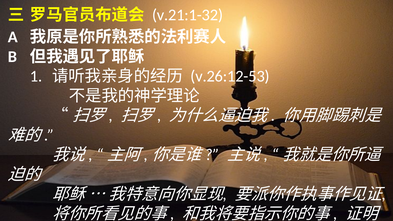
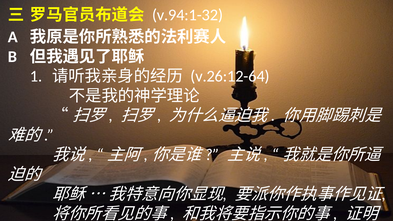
v.21:1-32: v.21:1-32 -> v.94:1-32
v.26:12-53: v.26:12-53 -> v.26:12-64
